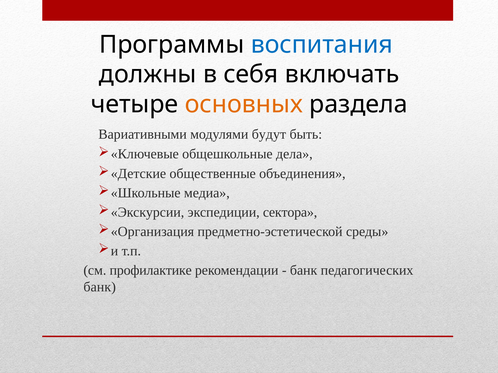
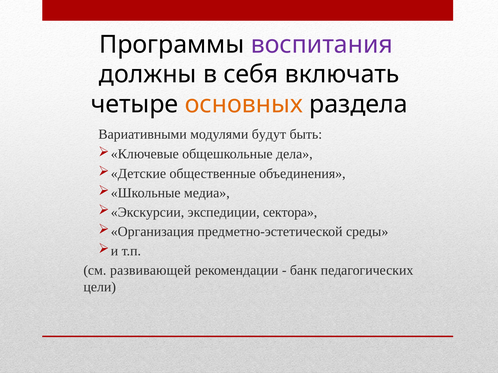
воспитания colour: blue -> purple
профилактике: профилактике -> развивающей
банк at (100, 287): банк -> цели
